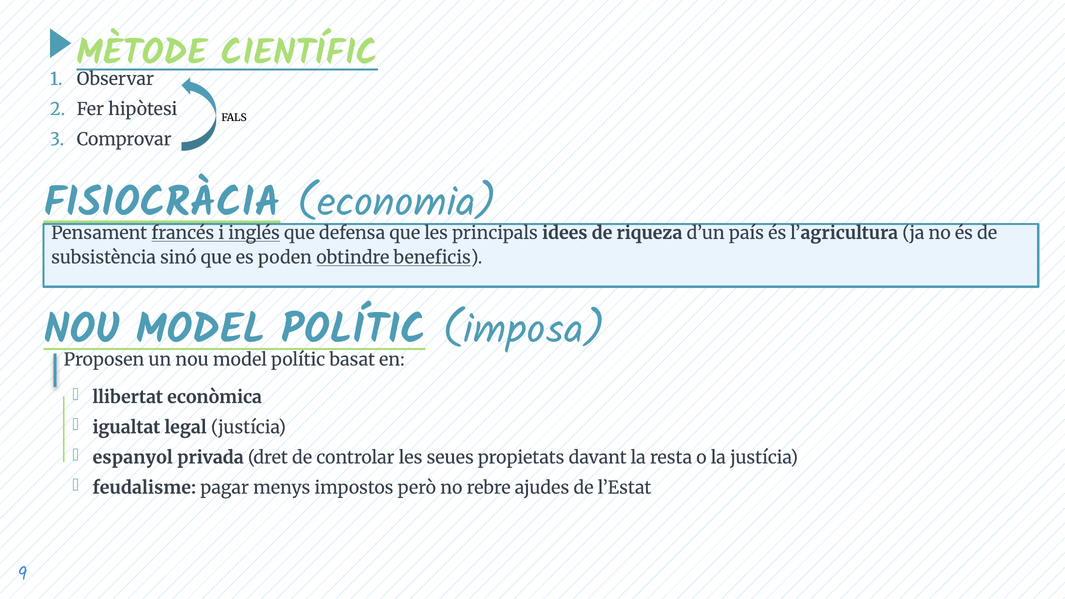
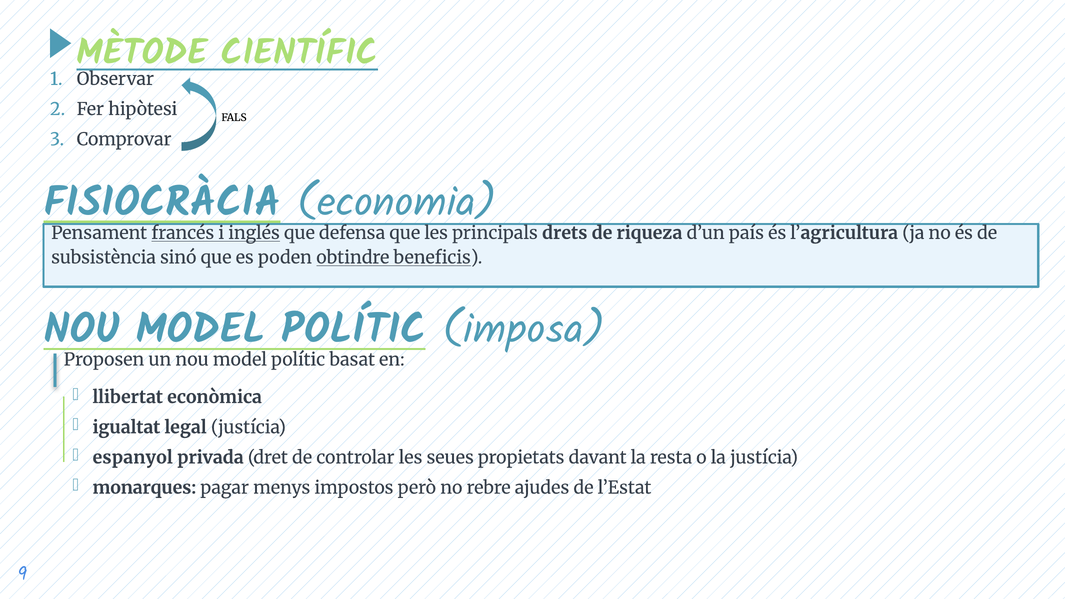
idees: idees -> drets
feudalisme: feudalisme -> monarques
